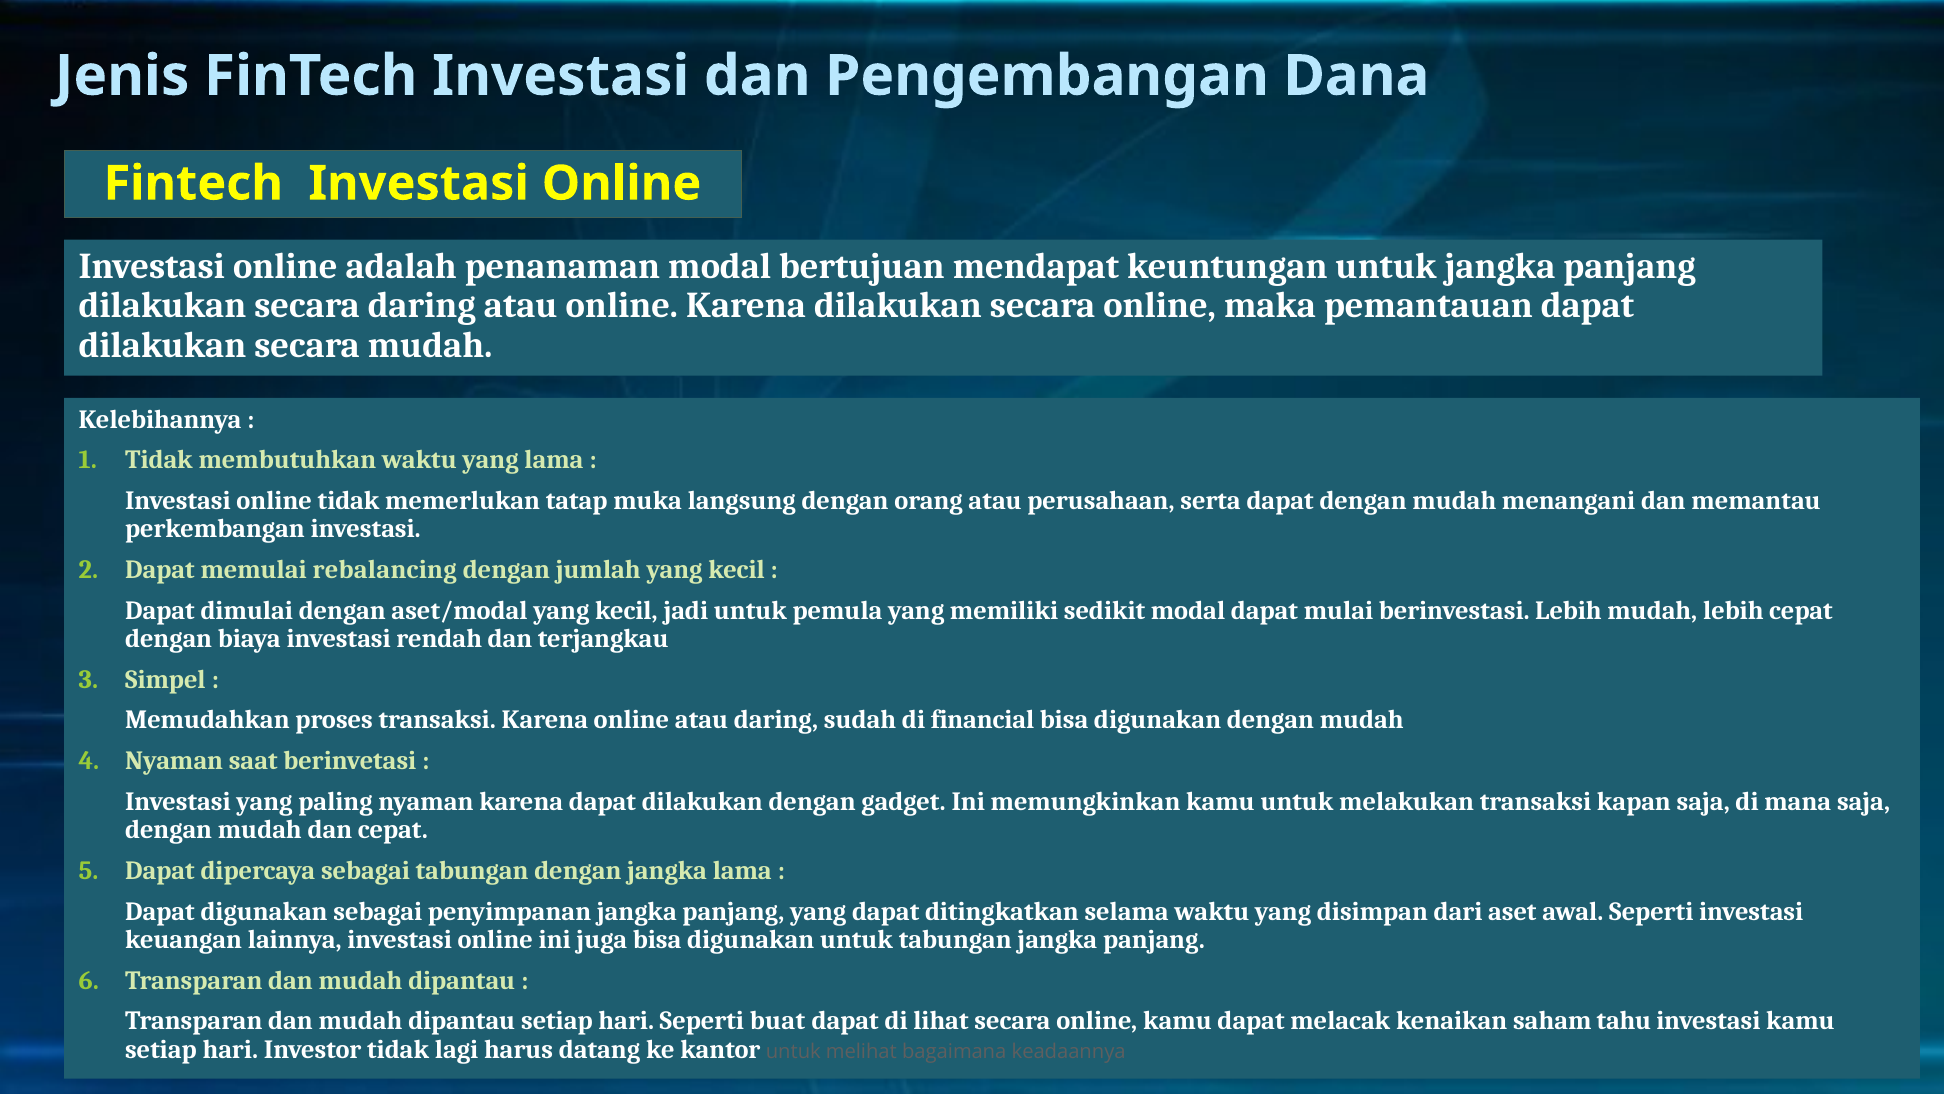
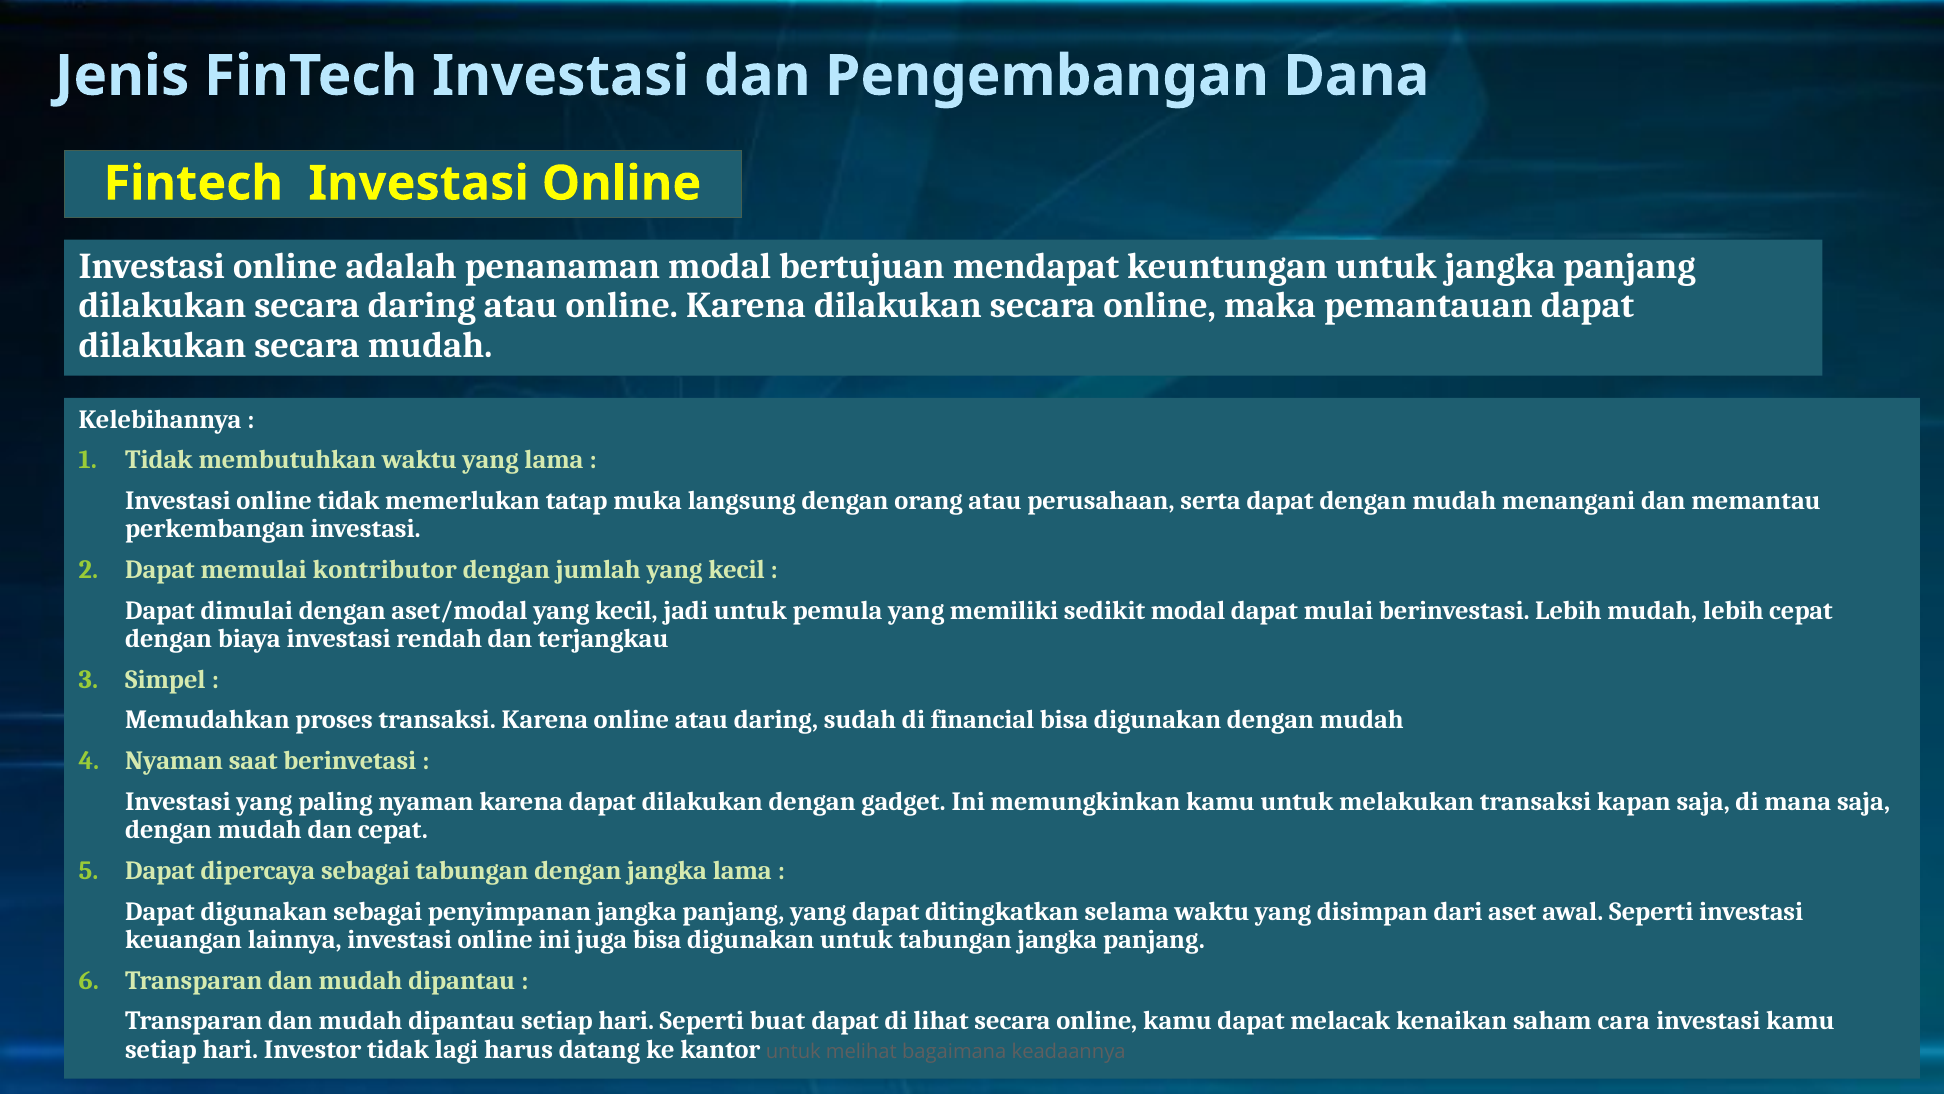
rebalancing: rebalancing -> kontributor
tahu: tahu -> cara
